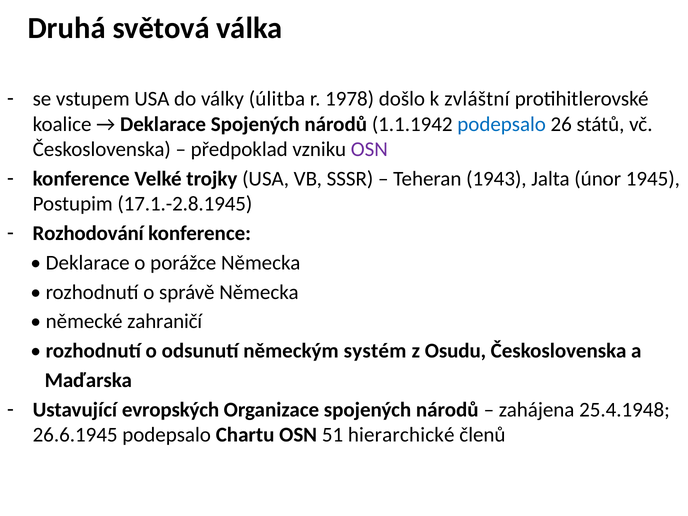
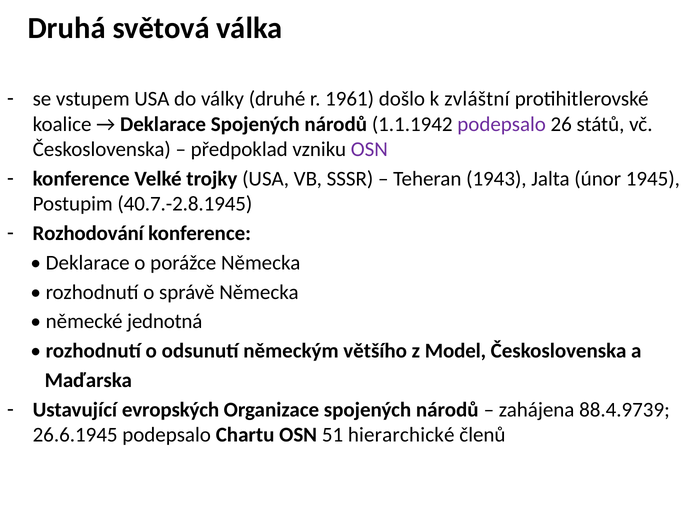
úlitba: úlitba -> druhé
1978: 1978 -> 1961
podepsalo at (502, 124) colour: blue -> purple
17.1.-2.8.1945: 17.1.-2.8.1945 -> 40.7.-2.8.1945
zahraničí: zahraničí -> jednotná
systém: systém -> většího
Osudu: Osudu -> Model
25.4.1948: 25.4.1948 -> 88.4.9739
